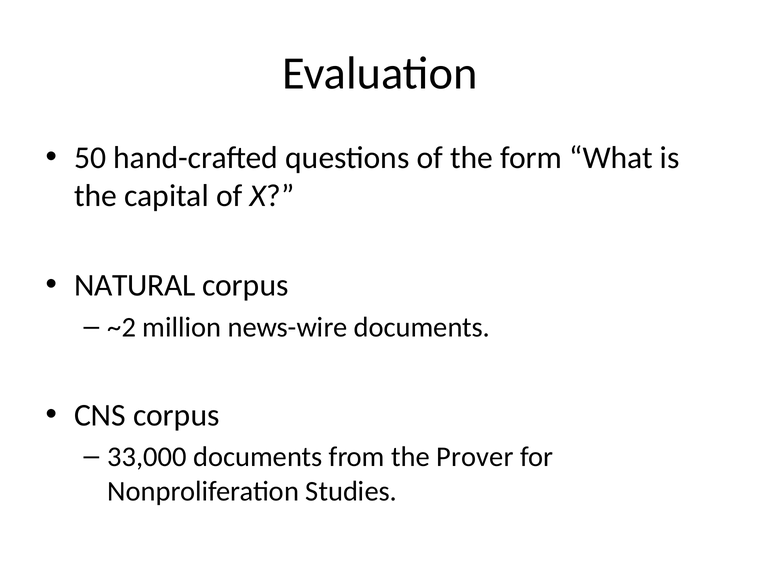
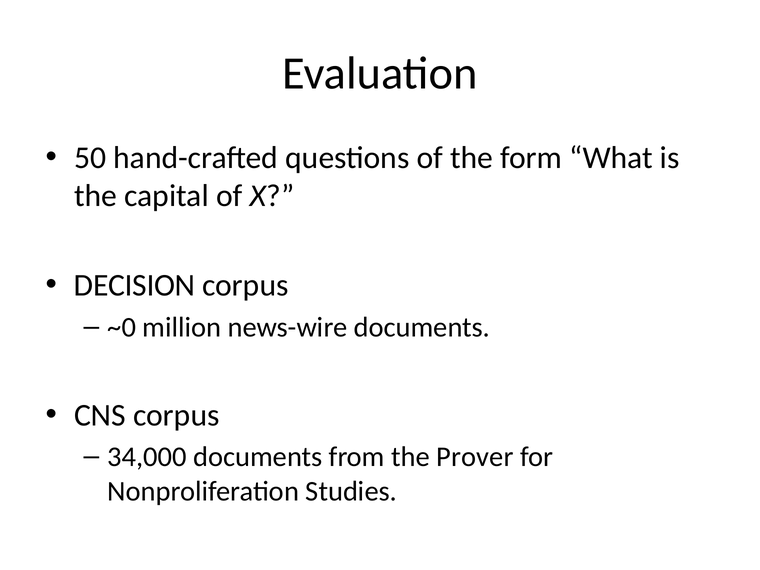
NATURAL: NATURAL -> DECISION
~2: ~2 -> ~0
33,000: 33,000 -> 34,000
